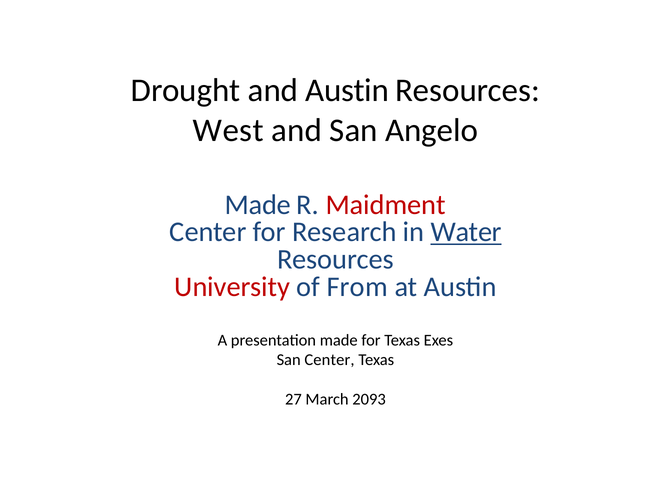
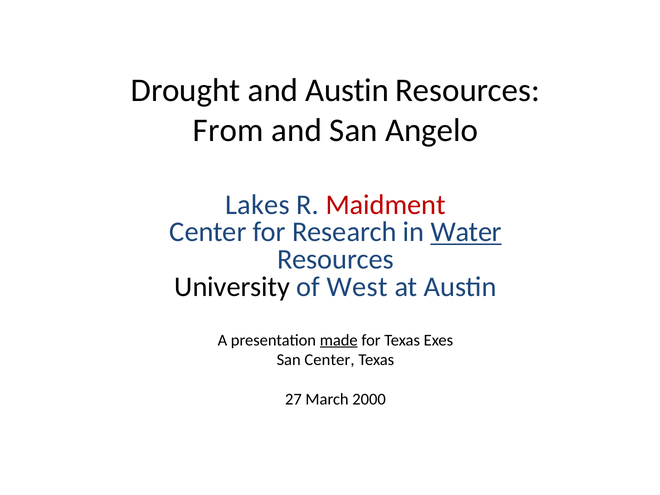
West: West -> From
Made at (258, 205): Made -> Lakes
University colour: red -> black
From: From -> West
made at (339, 340) underline: none -> present
2093: 2093 -> 2000
